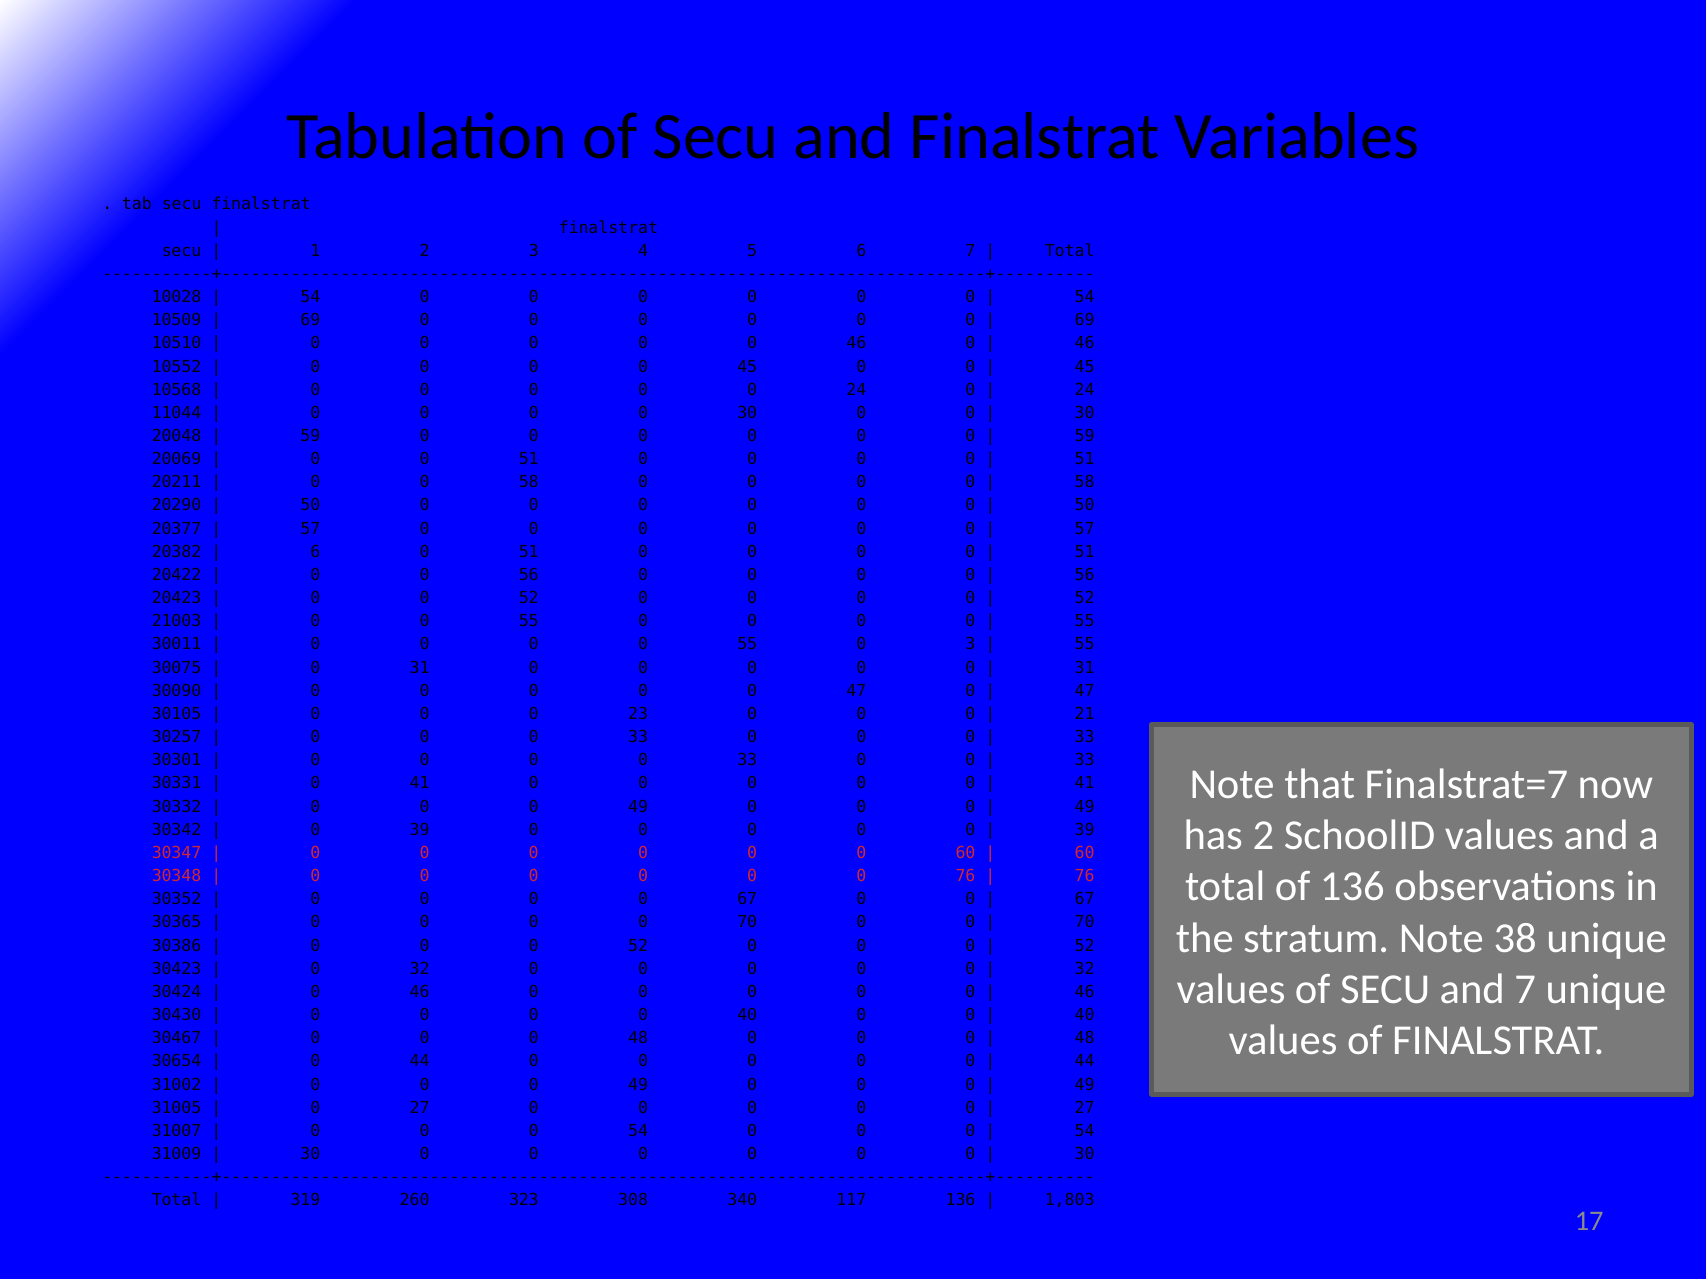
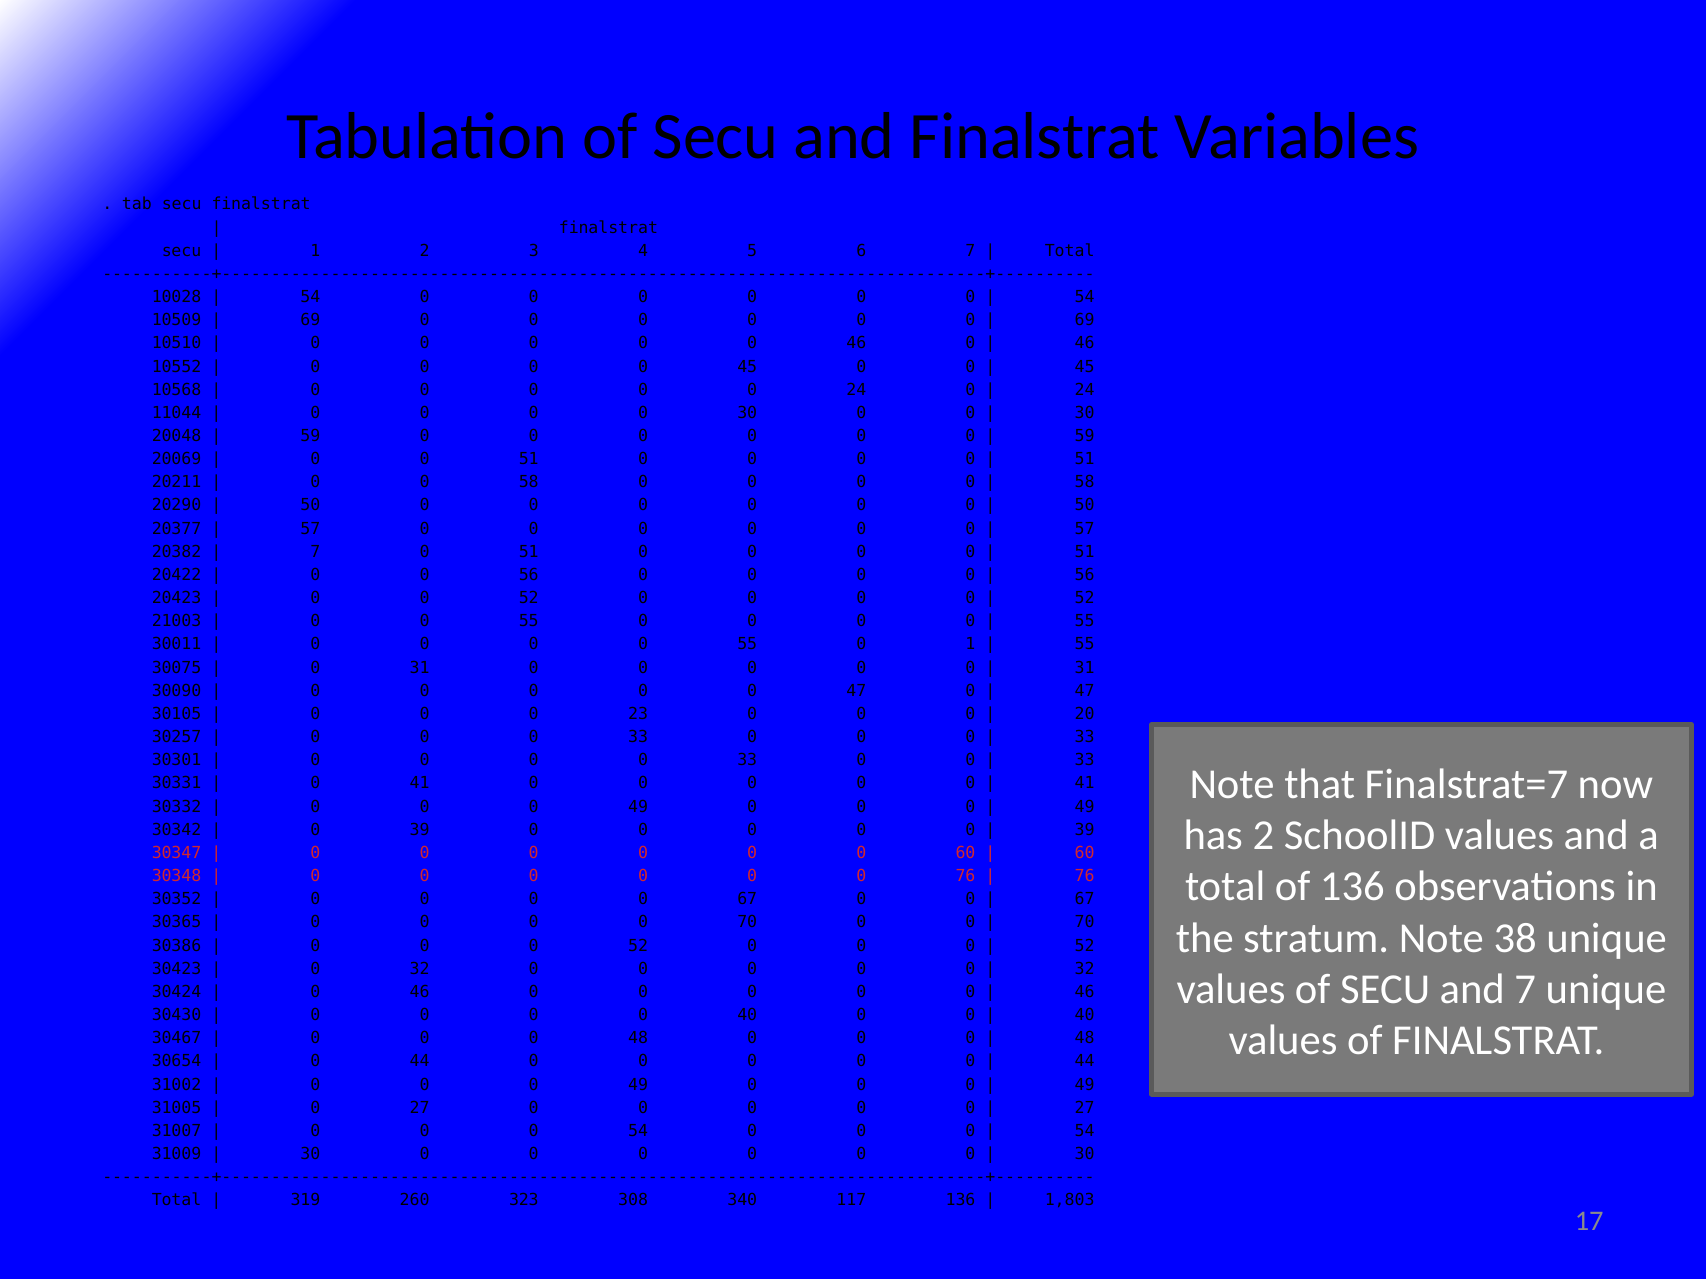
6 at (315, 552): 6 -> 7
0 3: 3 -> 1
21: 21 -> 20
